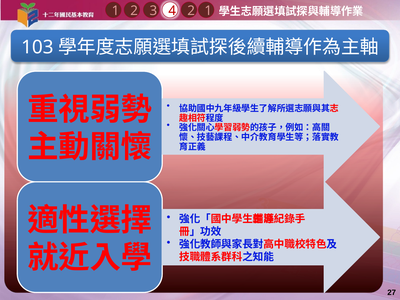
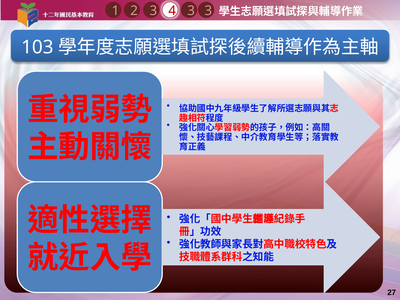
2 2: 2 -> 3
3 1: 1 -> 3
